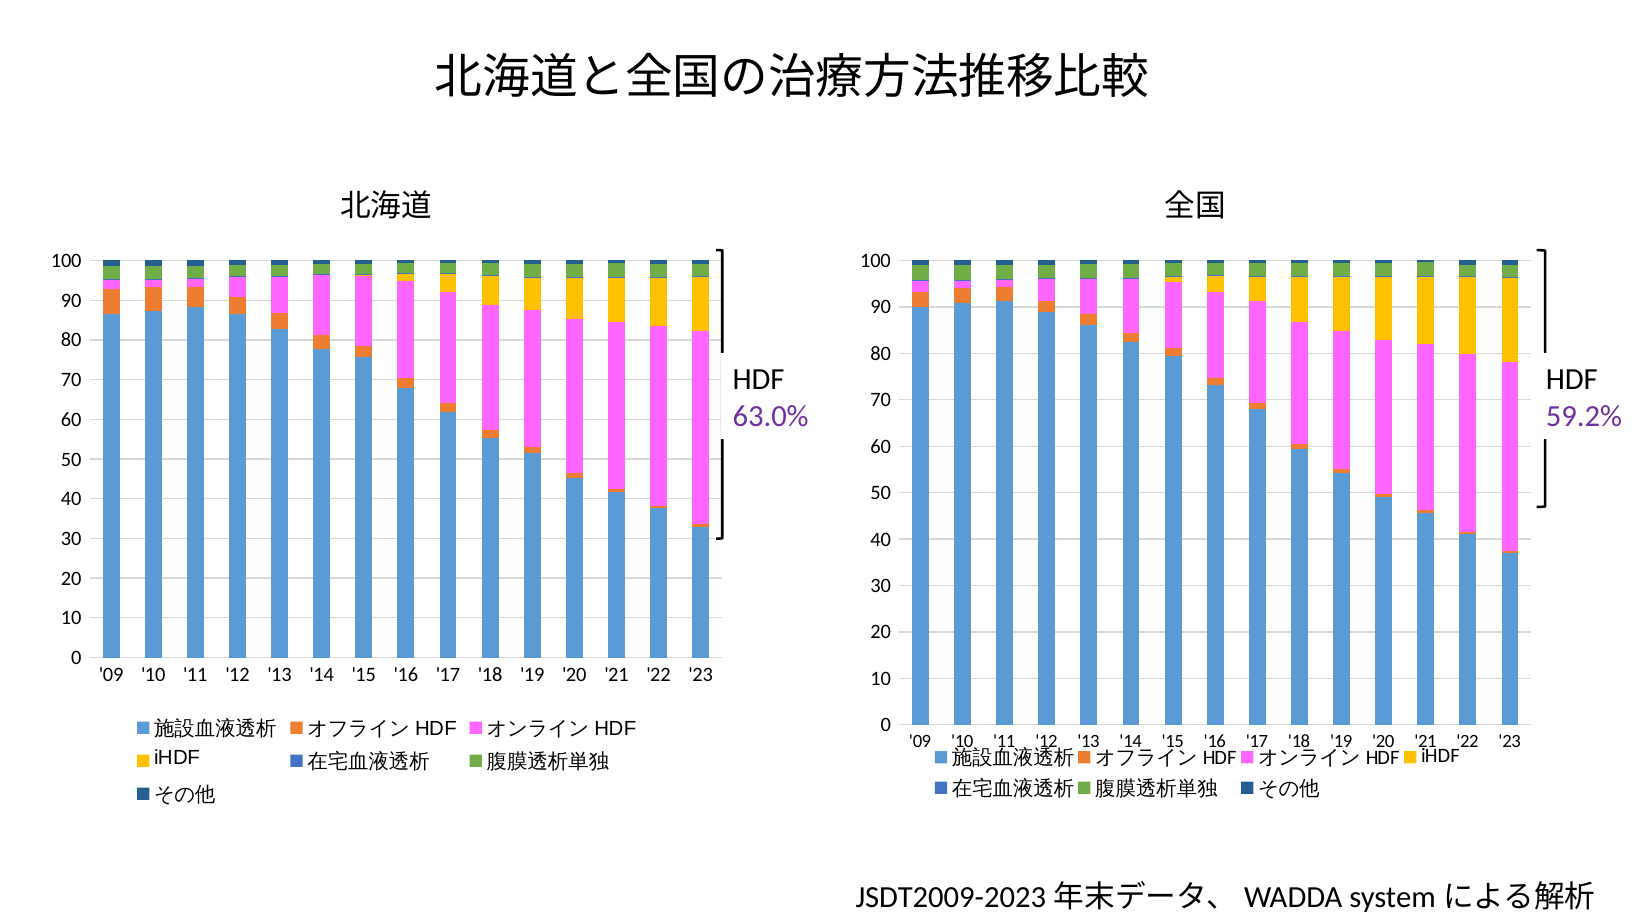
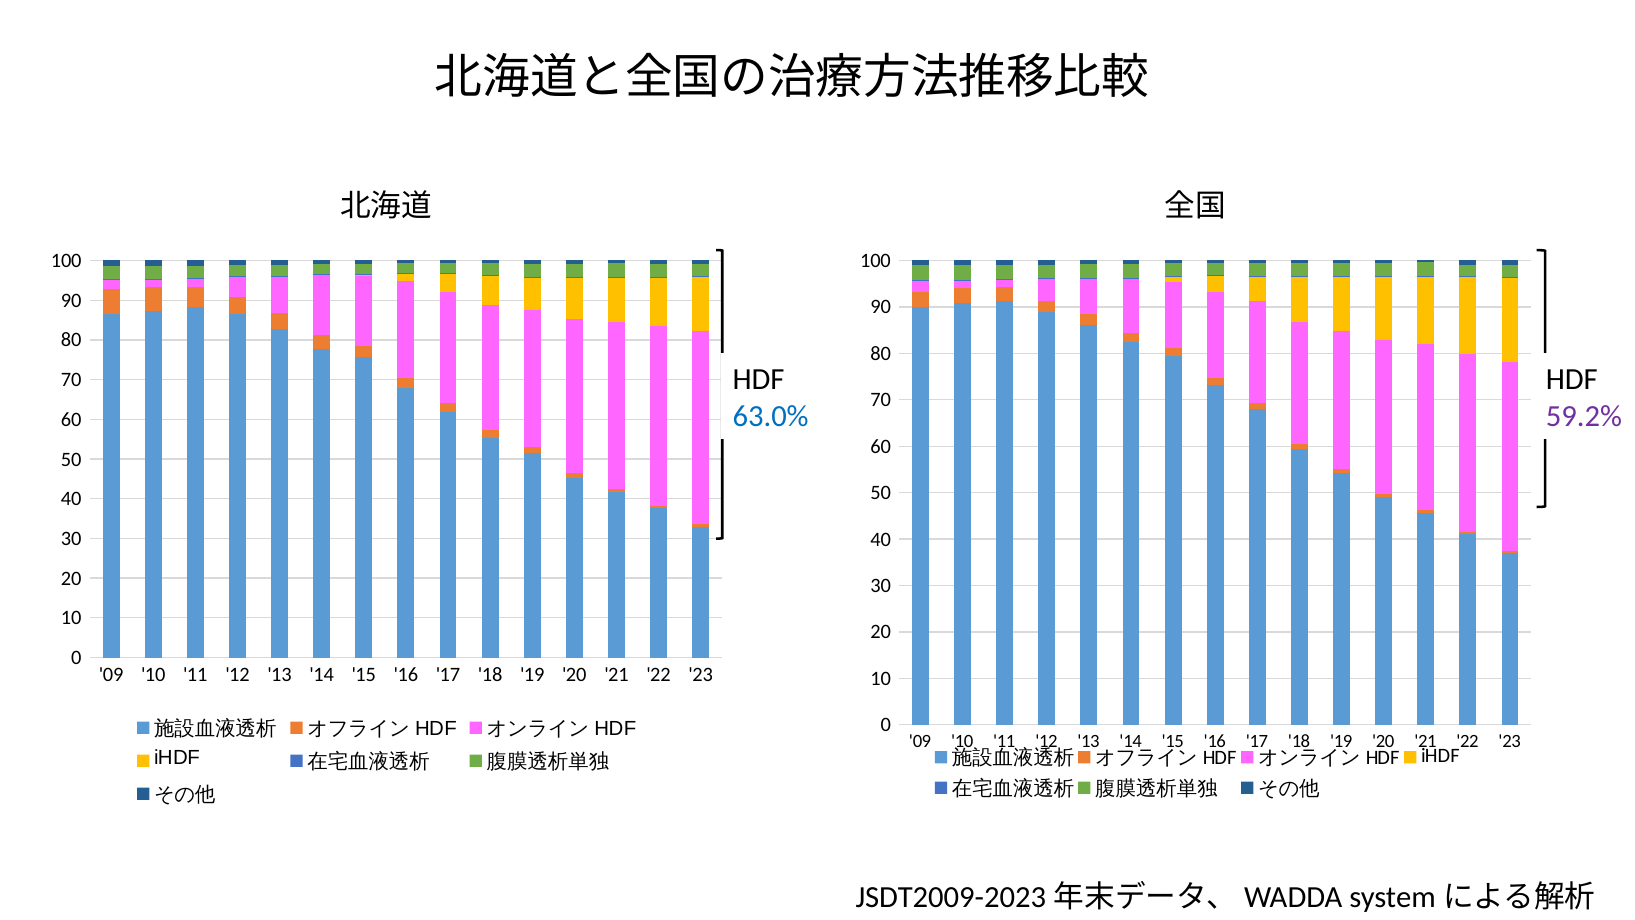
63.0% colour: purple -> blue
